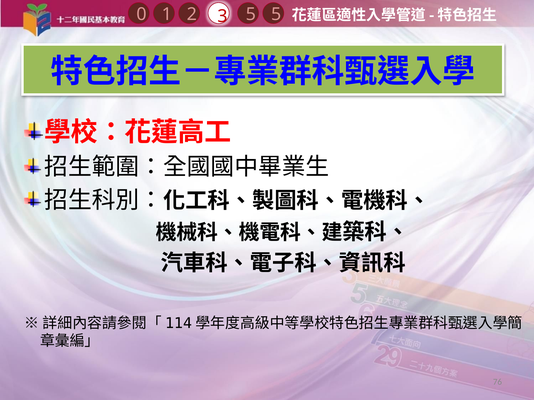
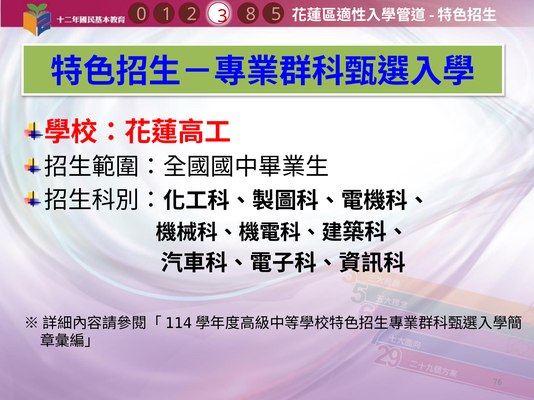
1 5: 5 -> 8
